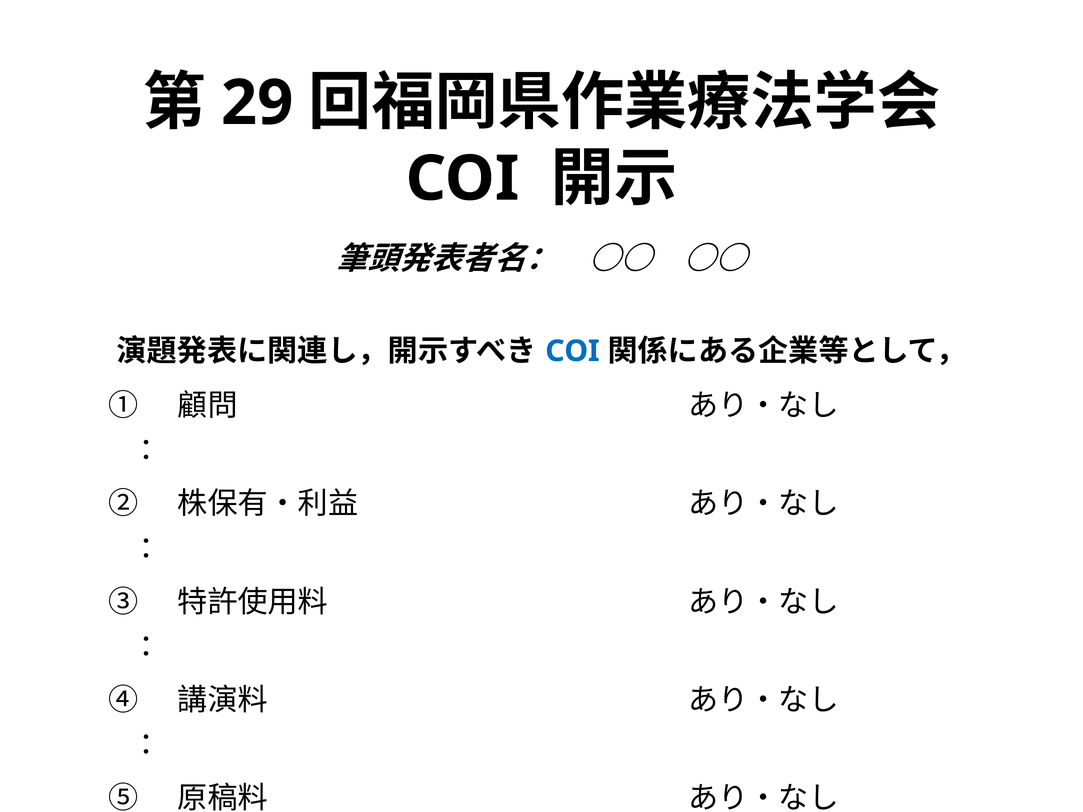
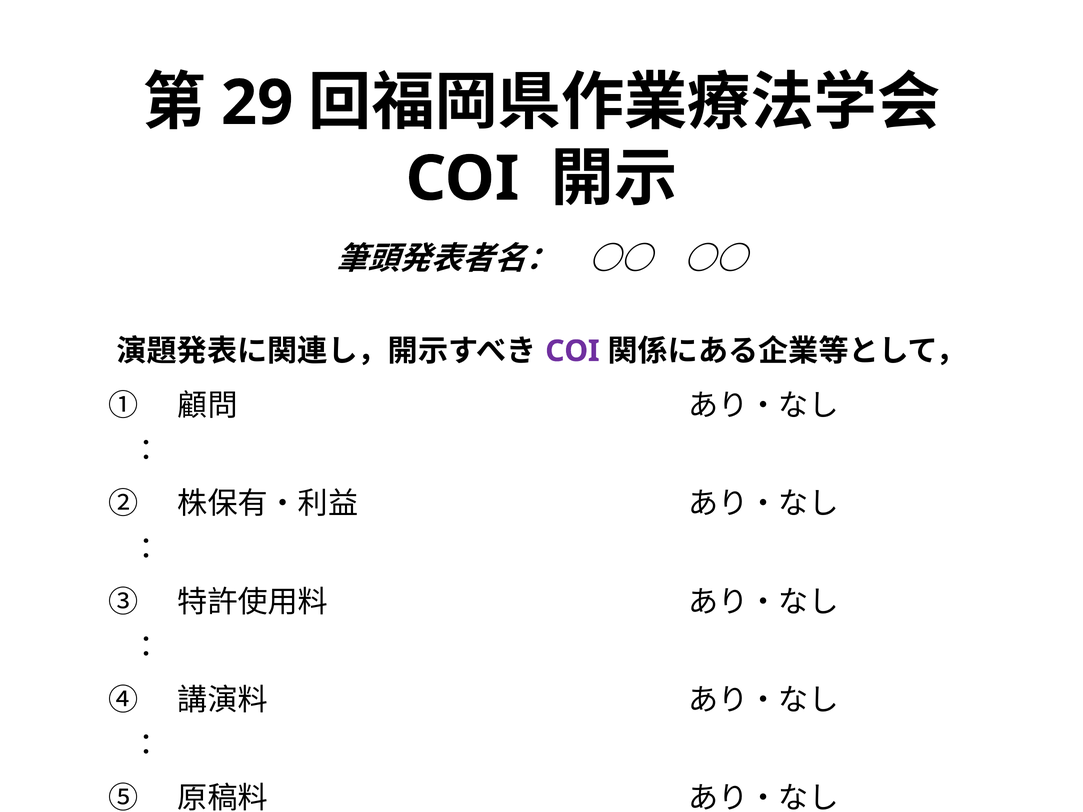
COI at (572, 351) colour: blue -> purple
